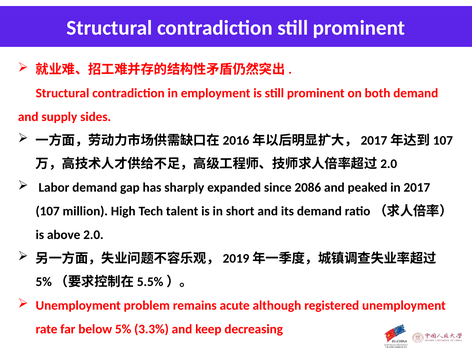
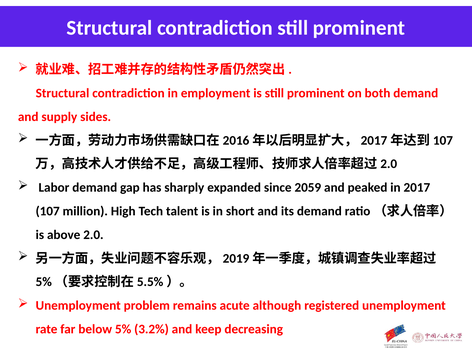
2086: 2086 -> 2059
3.3%: 3.3% -> 3.2%
